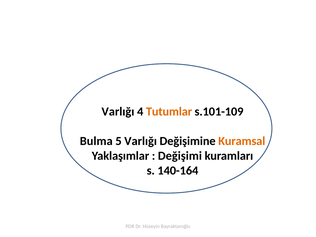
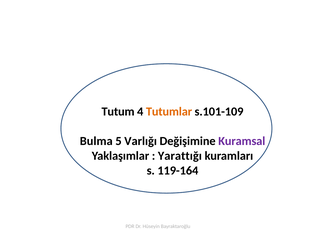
Varlığı at (118, 111): Varlığı -> Tutum
Kuramsal colour: orange -> purple
Değişimi: Değişimi -> Yarattığı
140-164: 140-164 -> 119-164
